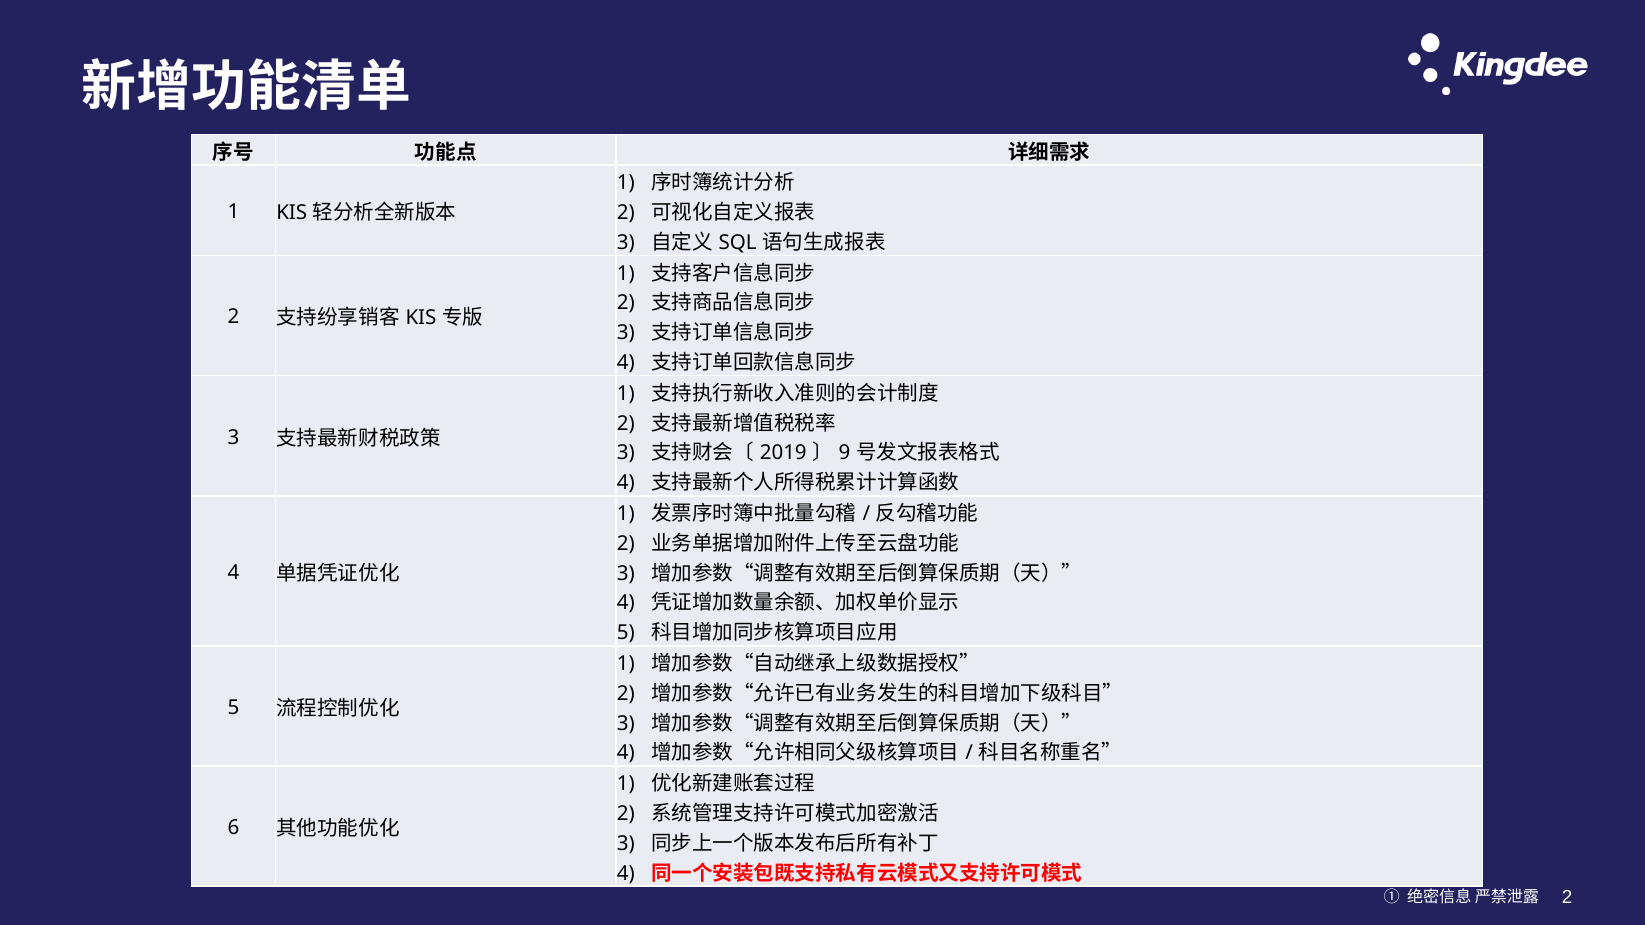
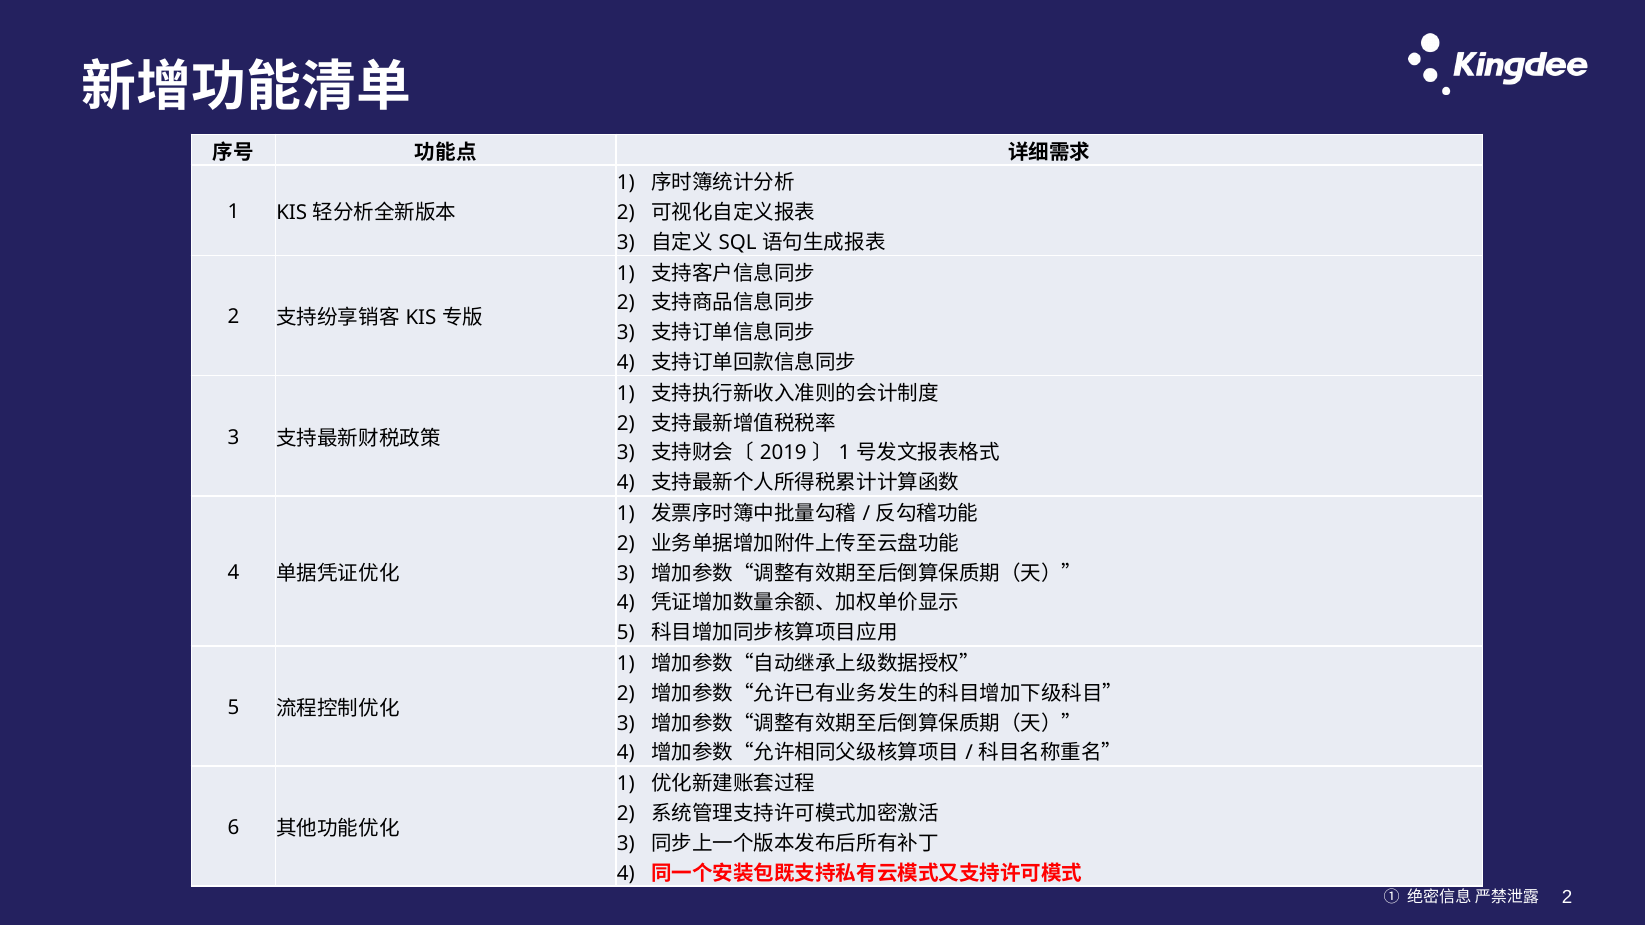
9 at (845, 453): 9 -> 1
